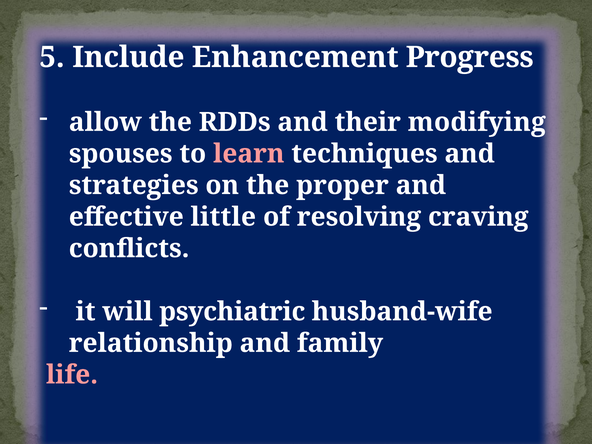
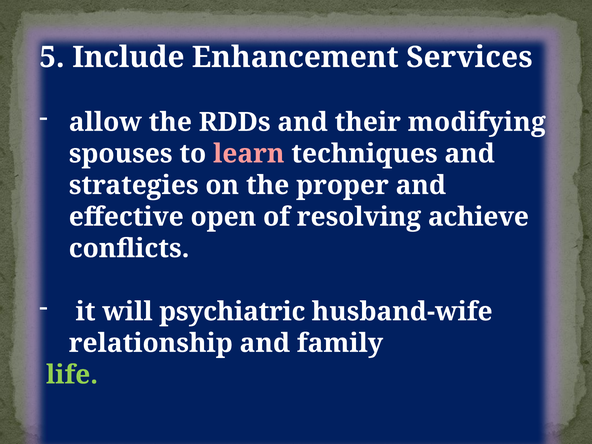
Progress: Progress -> Services
little: little -> open
craving: craving -> achieve
life colour: pink -> light green
